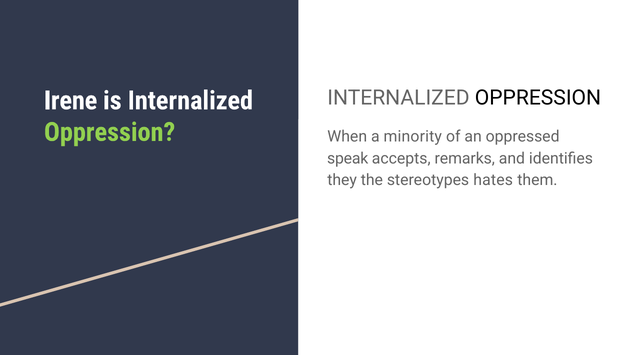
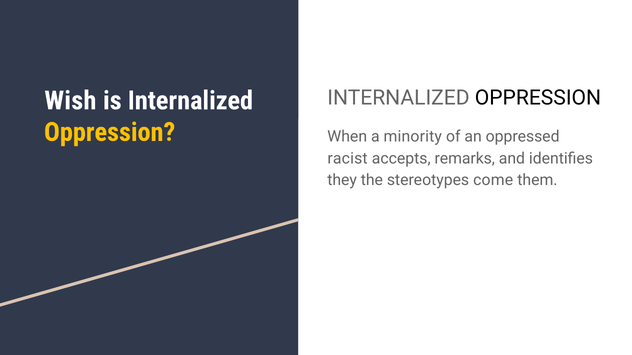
Irene: Irene -> Wish
Oppression at (110, 132) colour: light green -> yellow
speak: speak -> racist
hates: hates -> come
